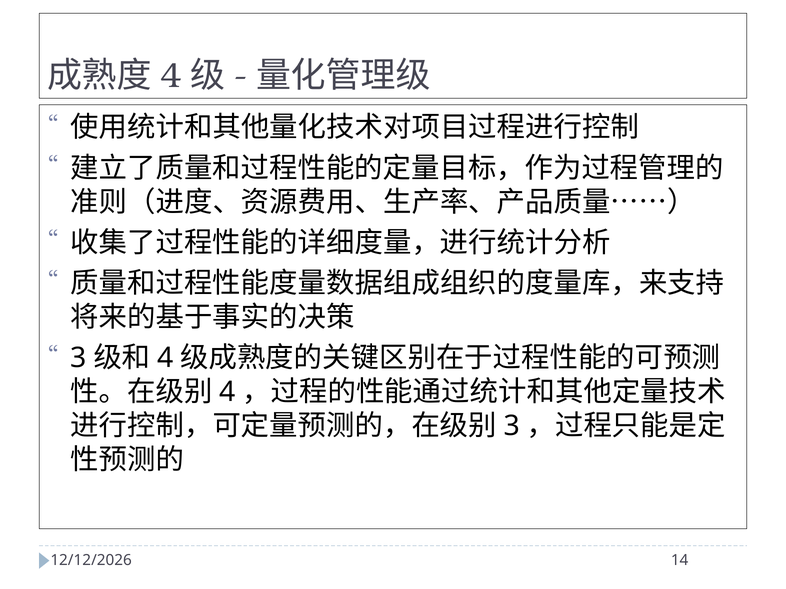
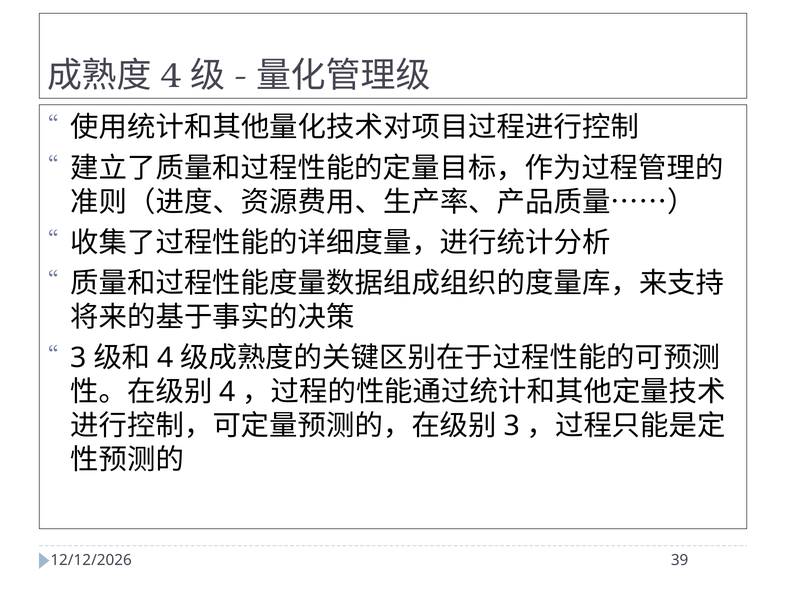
14: 14 -> 39
